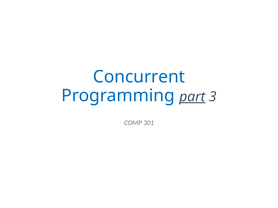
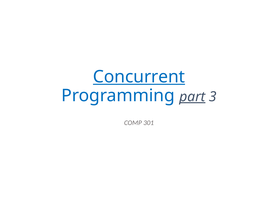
Concurrent underline: none -> present
